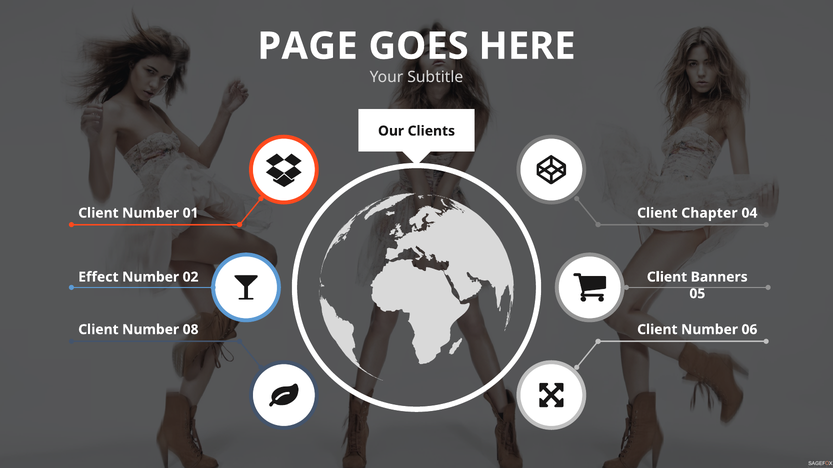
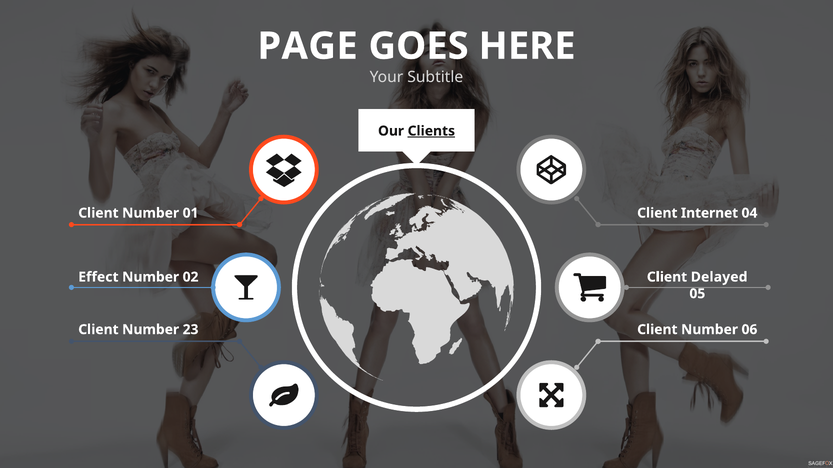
Clients underline: none -> present
Chapter: Chapter -> Internet
Banners: Banners -> Delayed
08: 08 -> 23
